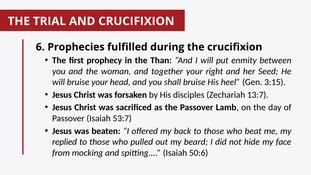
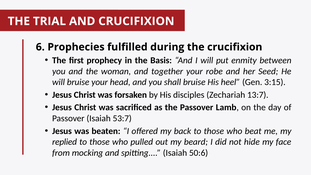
Than: Than -> Basis
right: right -> robe
